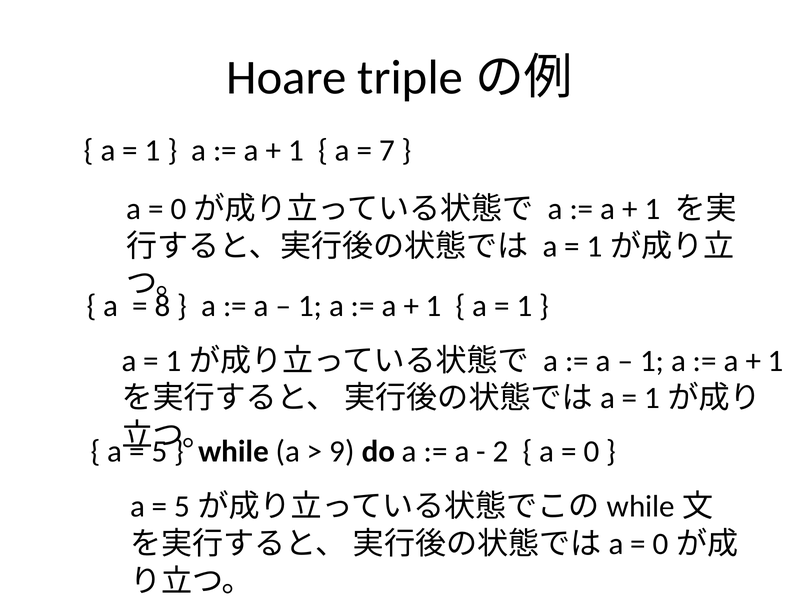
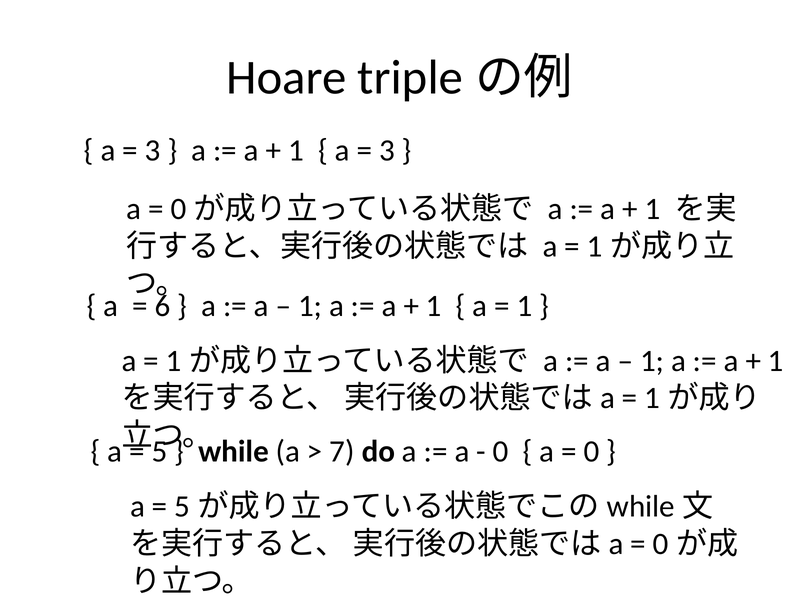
1 at (153, 150): 1 -> 3
7 at (387, 150): 7 -> 3
8: 8 -> 6
9: 9 -> 7
2 at (501, 451): 2 -> 0
